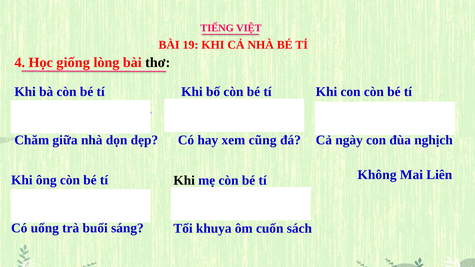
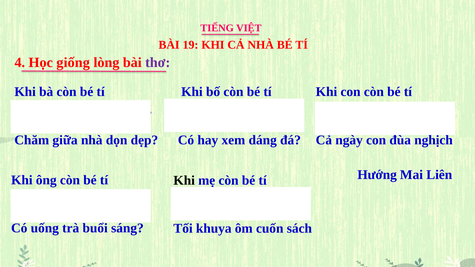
thơ colour: black -> purple
xem cũng: cũng -> dáng
Không at (377, 175): Không -> Hướng
